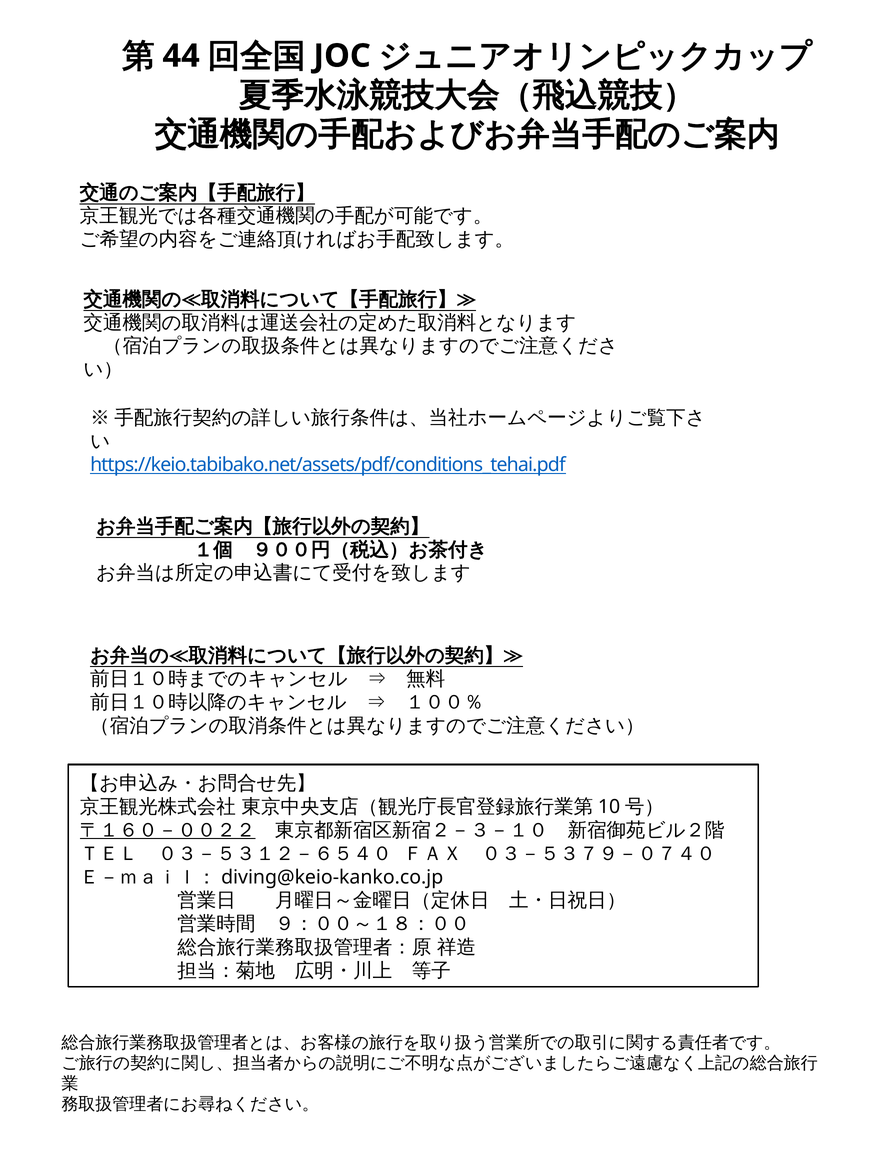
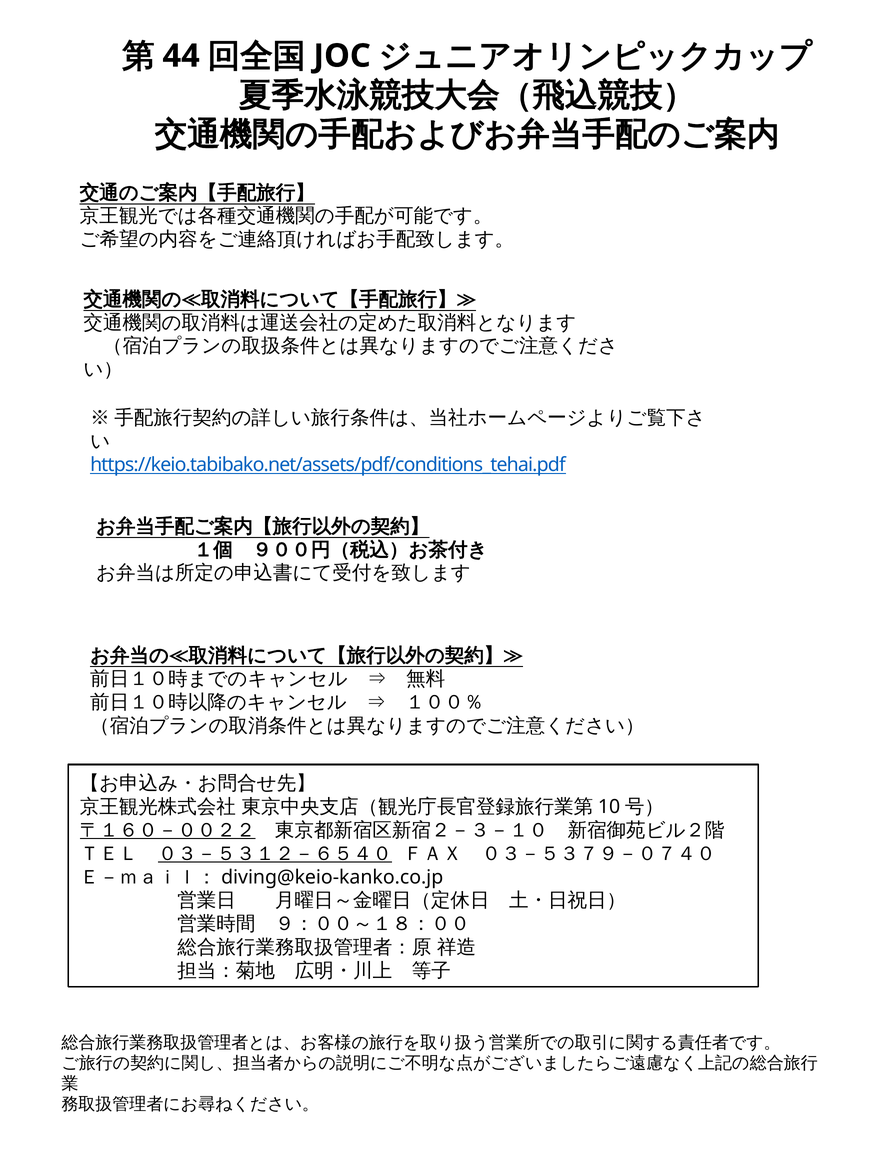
０３－５３１２－６５４０ underline: none -> present
